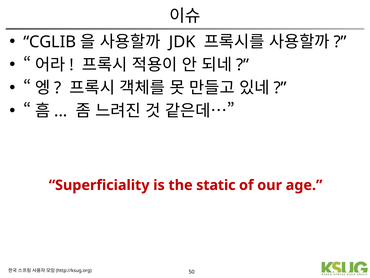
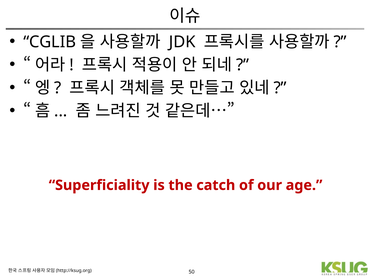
static: static -> catch
